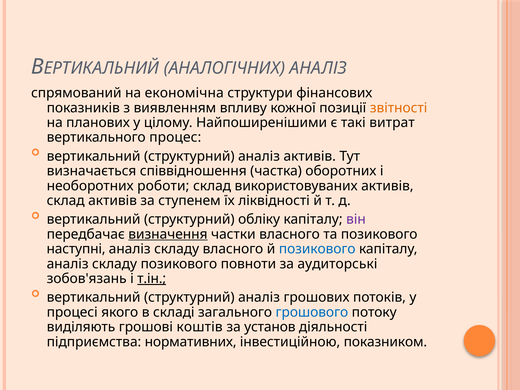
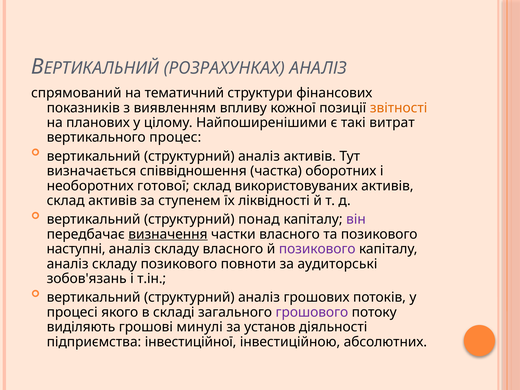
АНАЛОГІЧНИХ: АНАЛОГІЧНИХ -> РОЗРАХУНКАХ
економічна: економічна -> тематичний
роботи: роботи -> готової
обліку: обліку -> понад
позикового at (317, 249) colour: blue -> purple
т.ін underline: present -> none
грошового colour: blue -> purple
коштів: коштів -> минулі
нормативних: нормативних -> інвестиційної
показником: показником -> абсолютних
